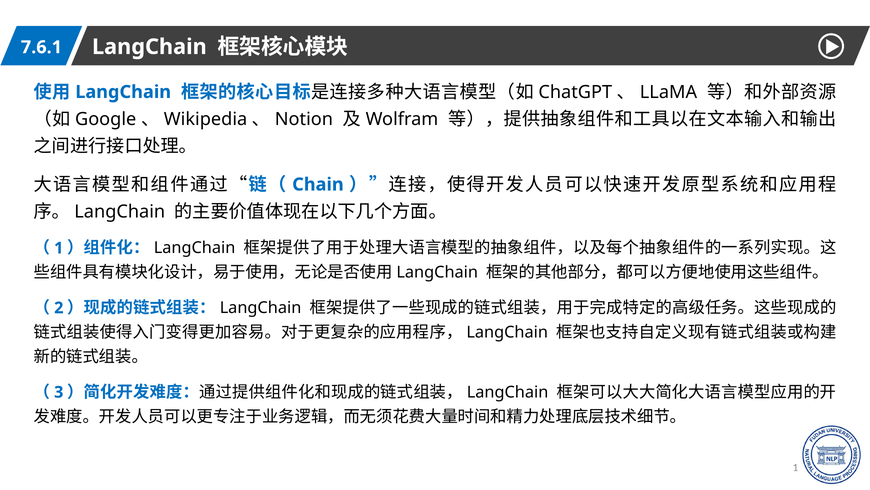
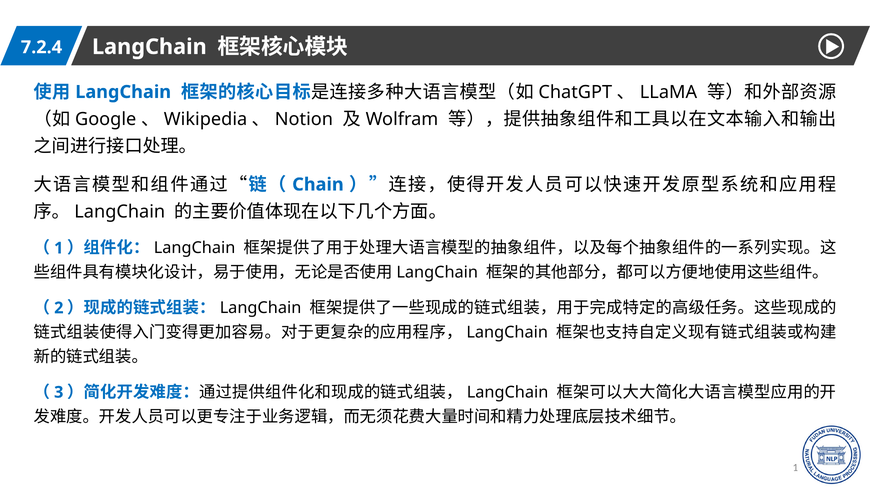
7.6.1: 7.6.1 -> 7.2.4
